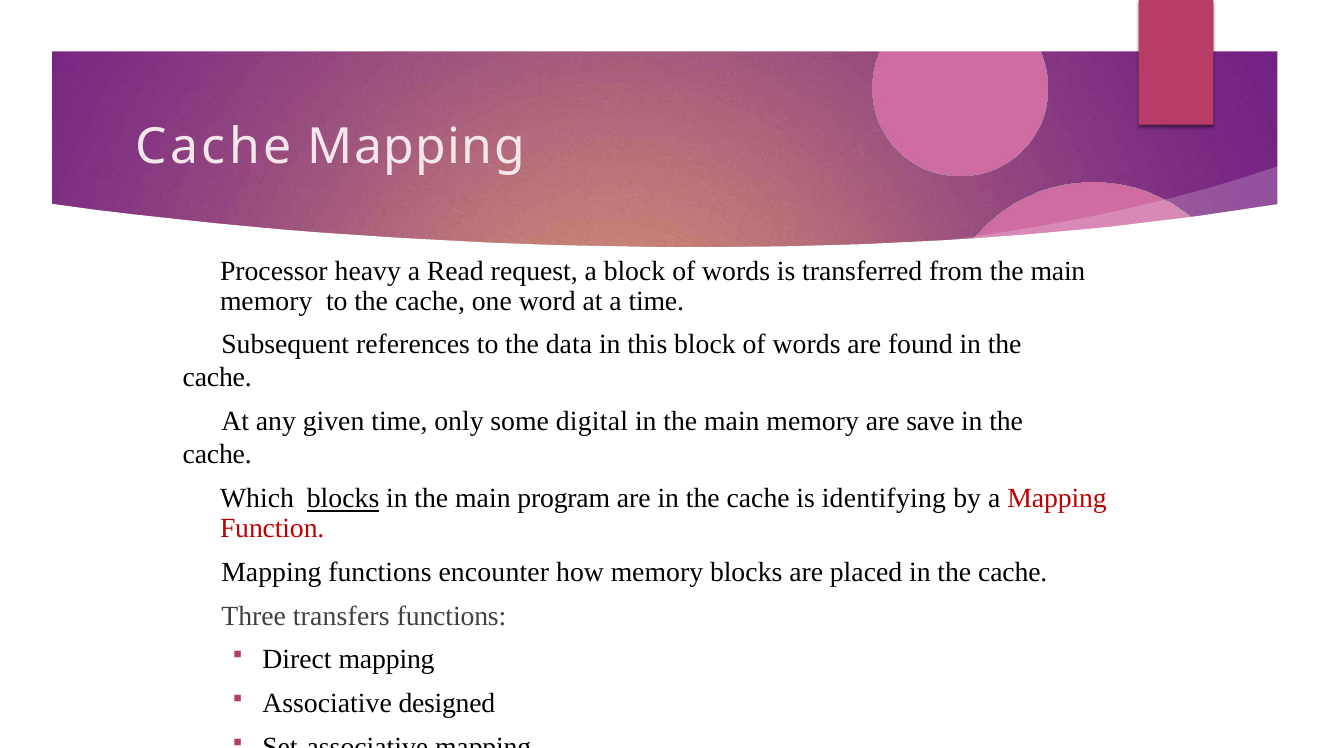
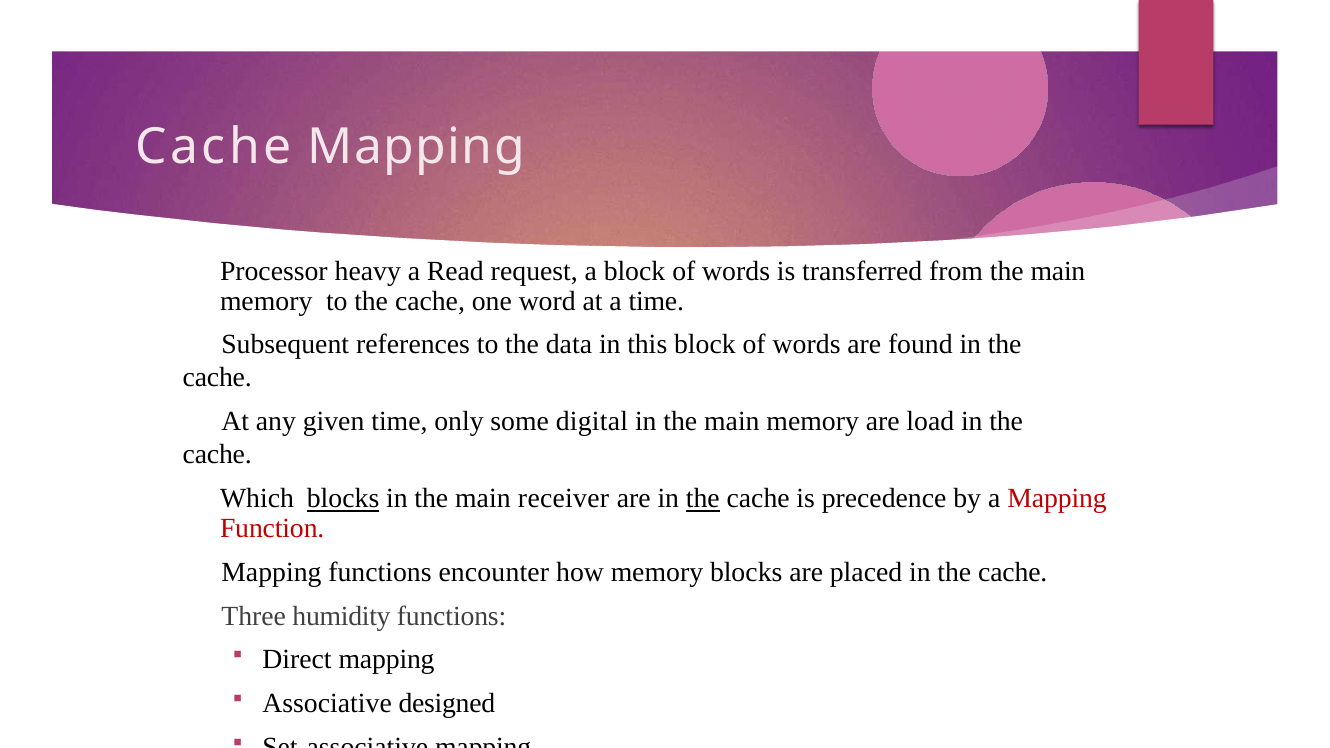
save: save -> load
program: program -> receiver
the at (703, 499) underline: none -> present
identifying: identifying -> precedence
transfers: transfers -> humidity
